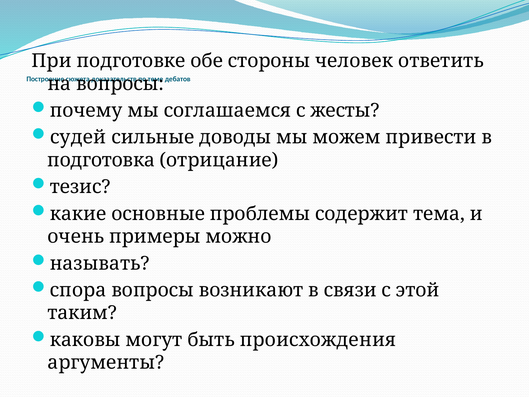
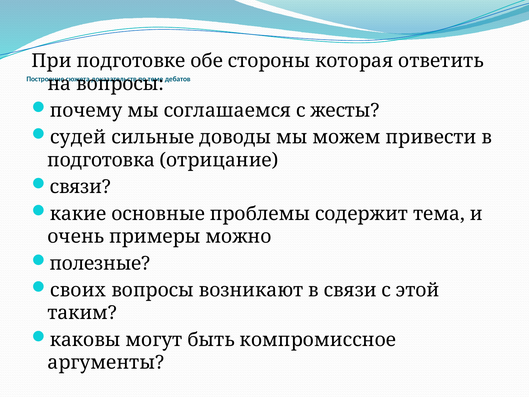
человек: человек -> которая
тезис at (80, 187): тезис -> связи
называть: называть -> полезные
спора: спора -> своих
происхождения: происхождения -> компромиссное
